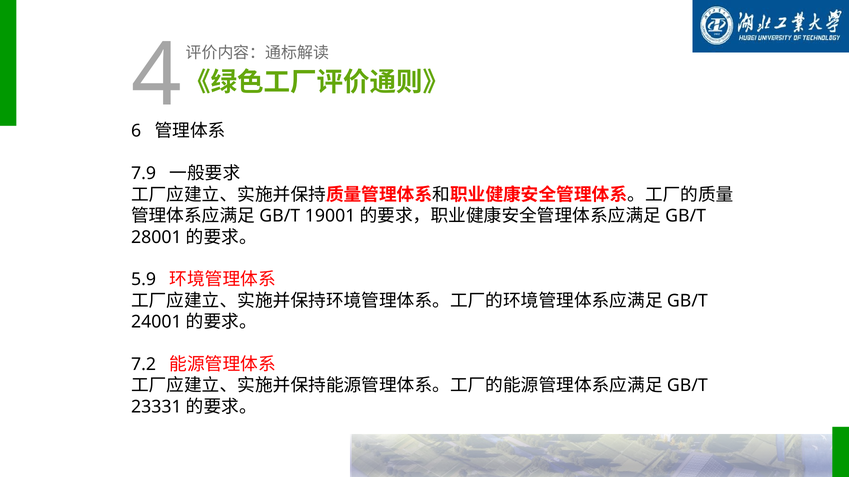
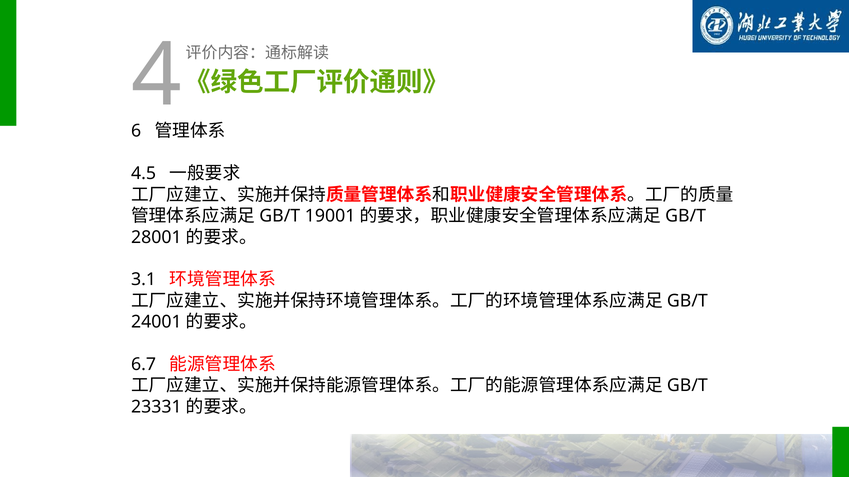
7.9: 7.9 -> 4.5
5.9: 5.9 -> 3.1
7.2: 7.2 -> 6.7
